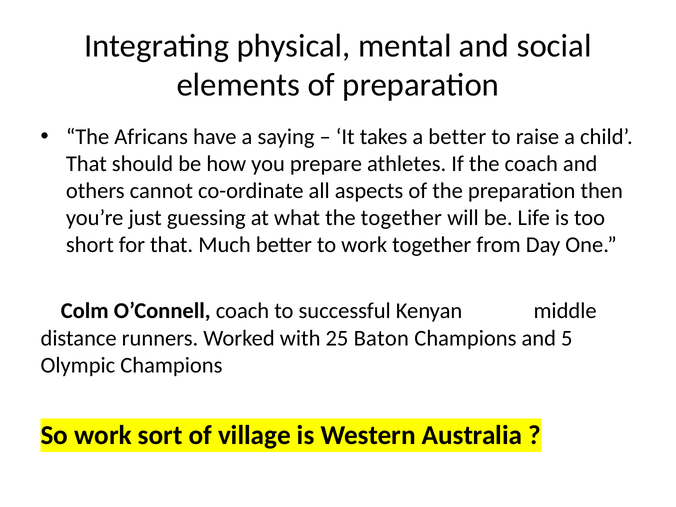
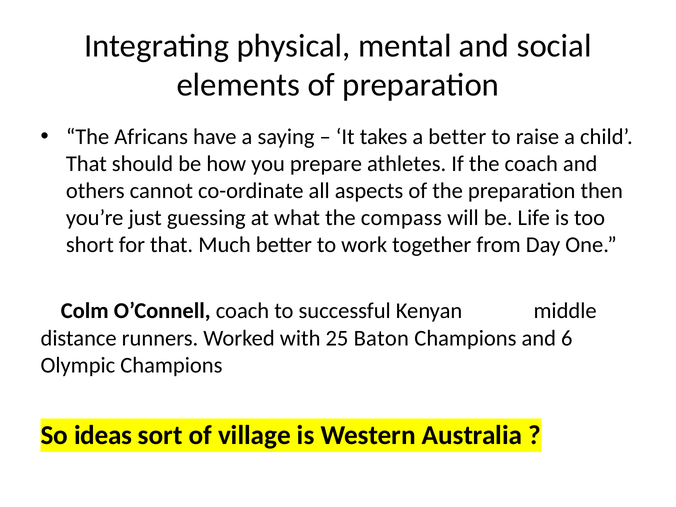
the together: together -> compass
5: 5 -> 6
So work: work -> ideas
